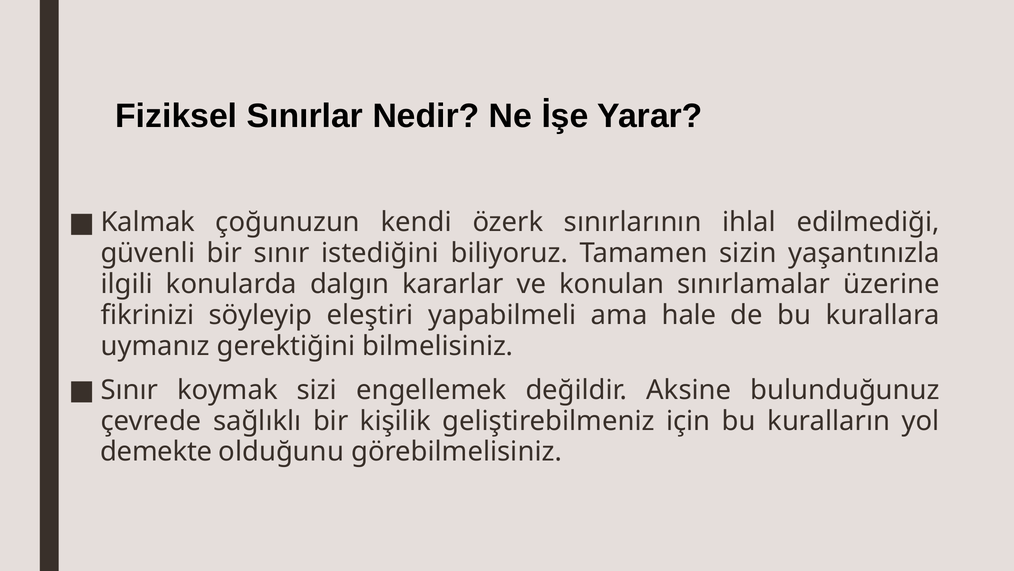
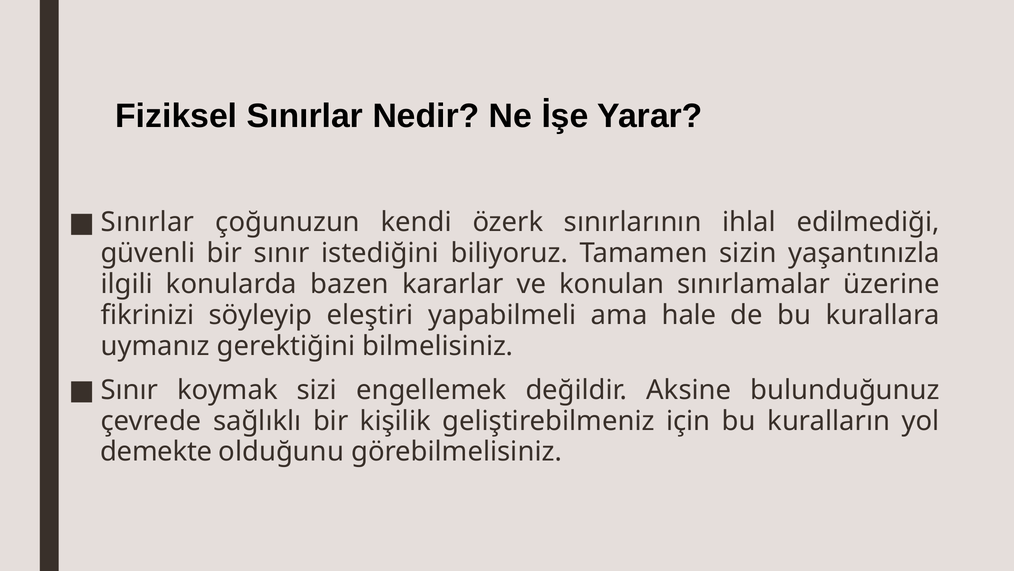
Kalmak at (148, 222): Kalmak -> Sınırlar
dalgın: dalgın -> bazen
